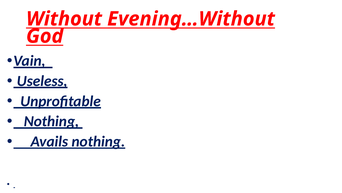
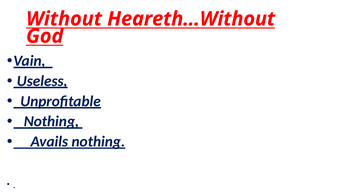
Evening…Without: Evening…Without -> Heareth…Without
